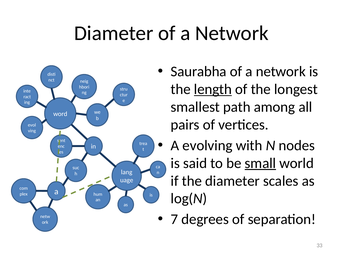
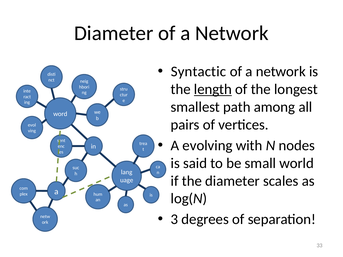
Saurabha: Saurabha -> Syntactic
small underline: present -> none
7: 7 -> 3
